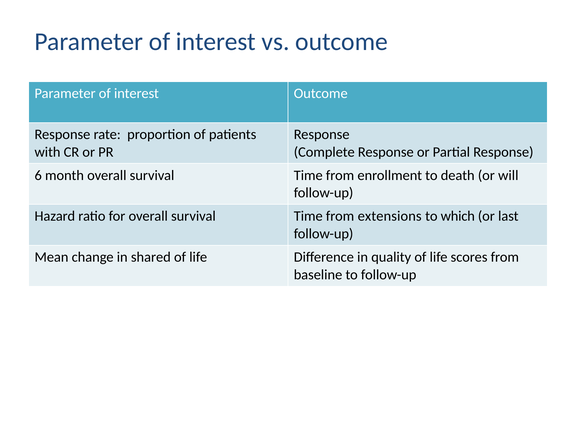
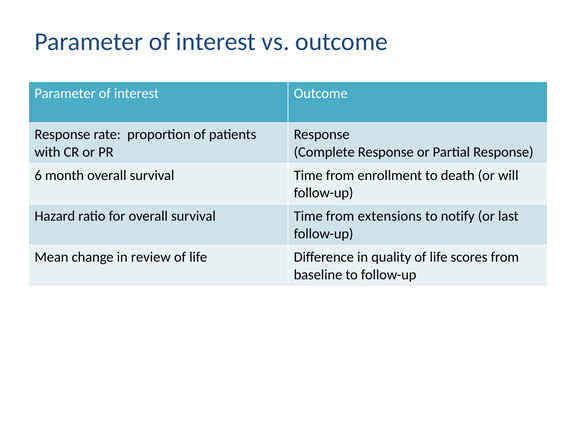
which: which -> notify
shared: shared -> review
